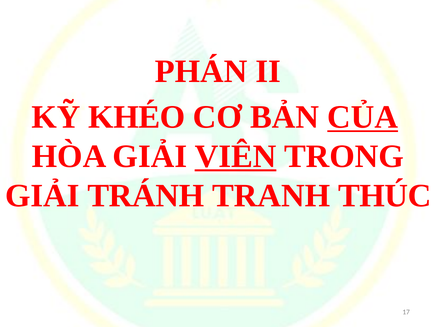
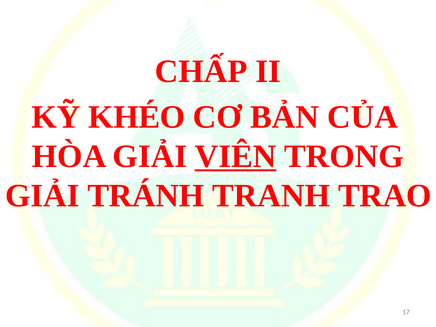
PHÁN: PHÁN -> CHẤP
CỦA underline: present -> none
THÚC: THÚC -> TRAO
